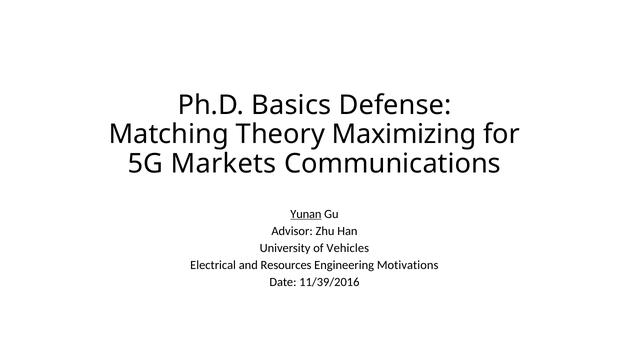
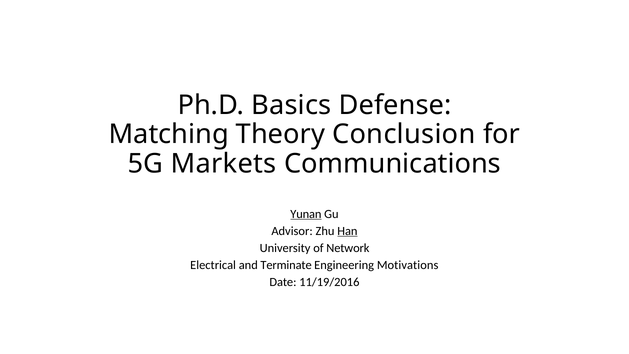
Maximizing: Maximizing -> Conclusion
Han underline: none -> present
Vehicles: Vehicles -> Network
Resources: Resources -> Terminate
11/39/2016: 11/39/2016 -> 11/19/2016
